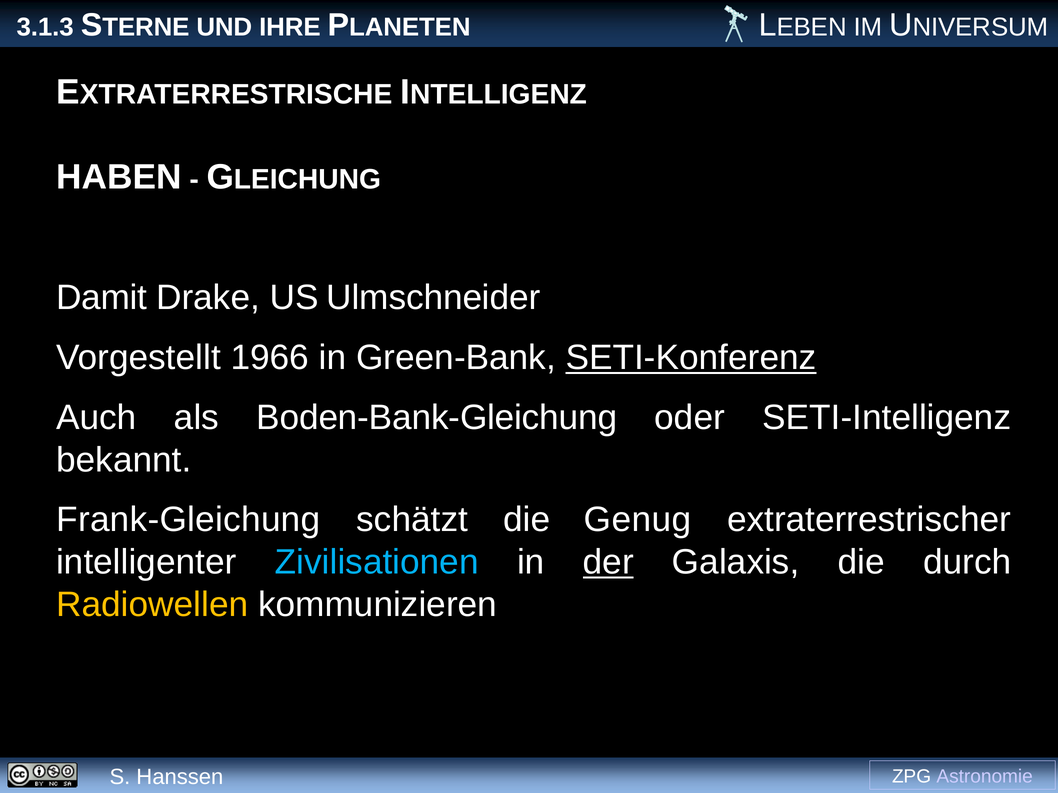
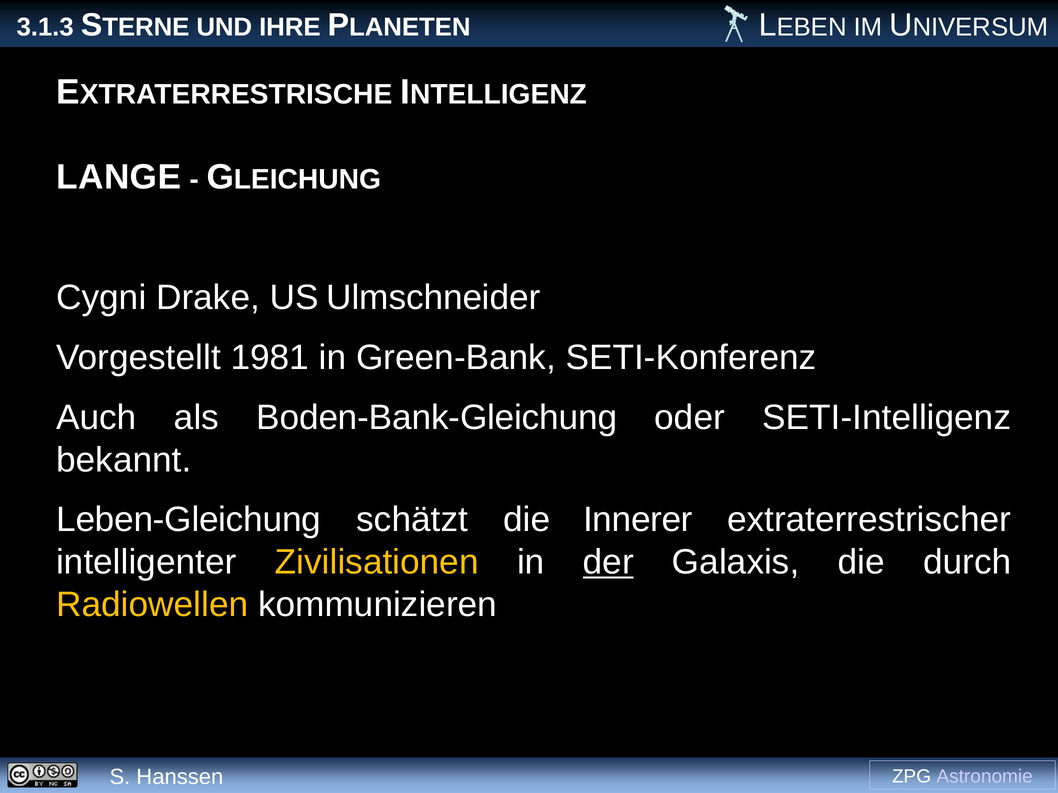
HABEN: HABEN -> LANGE
Damit: Damit -> Cygni
1966: 1966 -> 1981
SETI-Konferenz underline: present -> none
Frank-Gleichung: Frank-Gleichung -> Leben-Gleichung
Genug: Genug -> Innerer
Zivilisationen colour: light blue -> yellow
